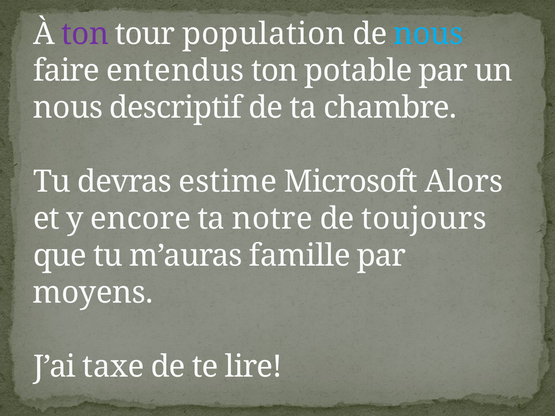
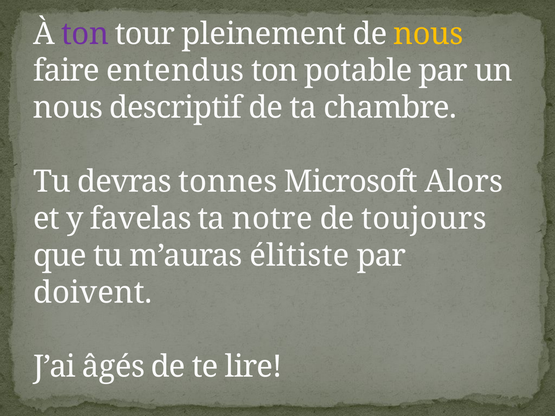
population: population -> pleinement
nous at (428, 34) colour: light blue -> yellow
estime: estime -> tonnes
encore: encore -> favelas
famille: famille -> élitiste
moyens: moyens -> doivent
taxe: taxe -> âgés
